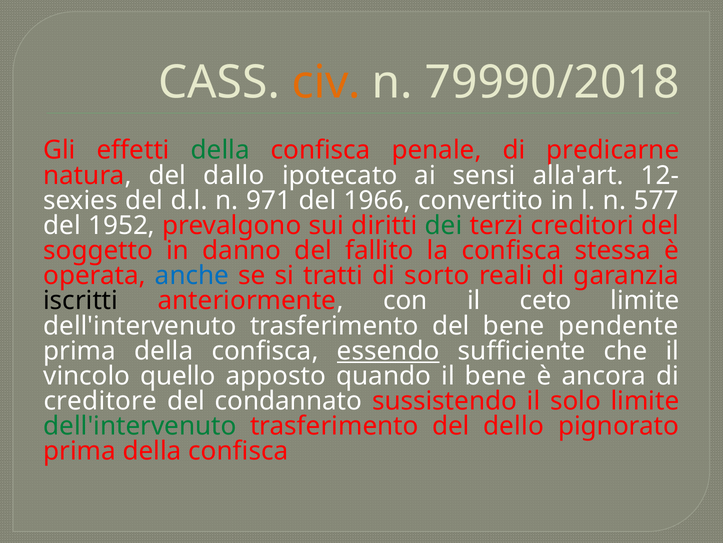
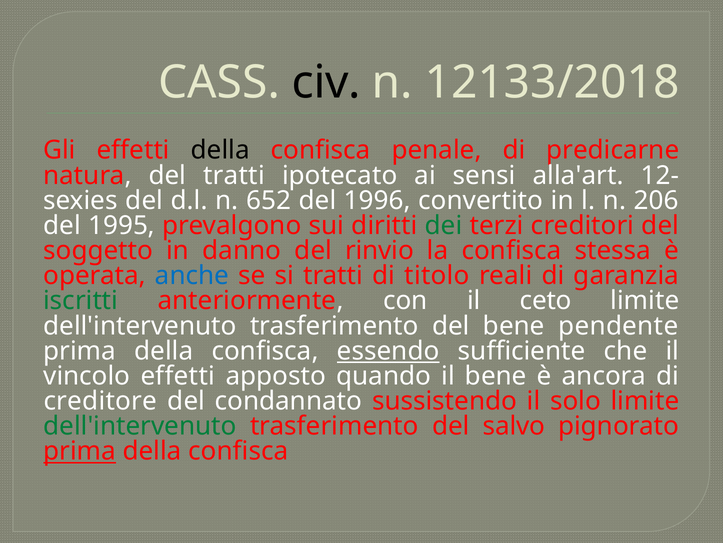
civ colour: orange -> black
79990/2018: 79990/2018 -> 12133/2018
della at (220, 150) colour: green -> black
del dallo: dallo -> tratti
971: 971 -> 652
1966: 1966 -> 1996
577: 577 -> 206
1952: 1952 -> 1995
fallito: fallito -> rinvio
sorto: sorto -> titolo
iscritti colour: black -> green
vincolo quello: quello -> effetti
dello: dello -> salvo
prima at (80, 451) underline: none -> present
